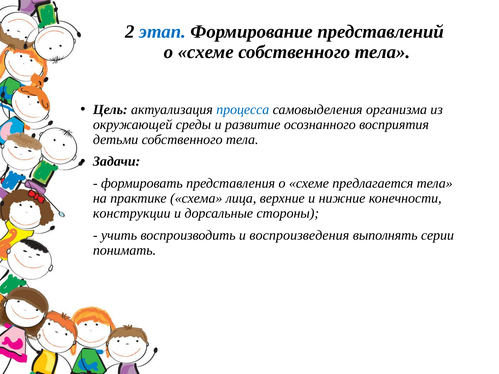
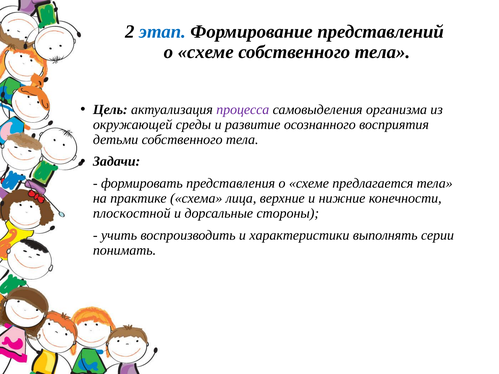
процесса colour: blue -> purple
конструкции: конструкции -> плоскостной
воспроизведения: воспроизведения -> характеристики
